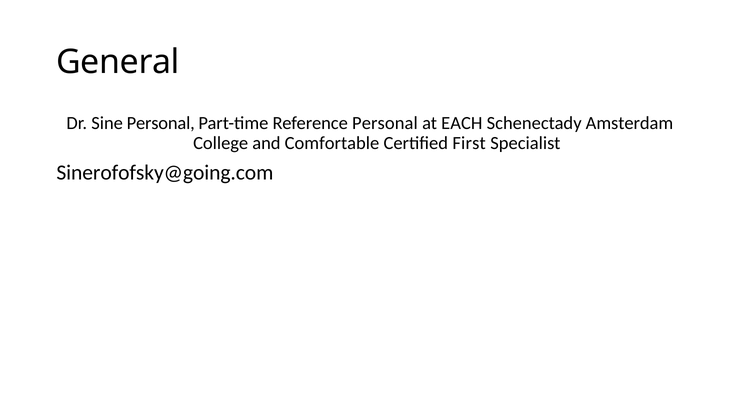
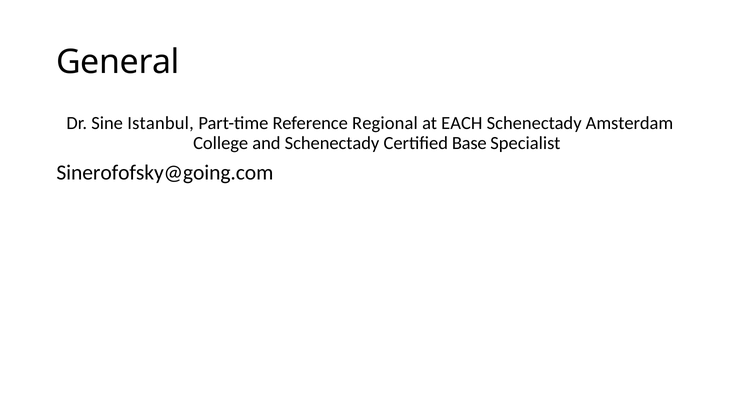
Sine Personal: Personal -> Istanbul
Reference Personal: Personal -> Regional
and Comfortable: Comfortable -> Schenectady
First: First -> Base
